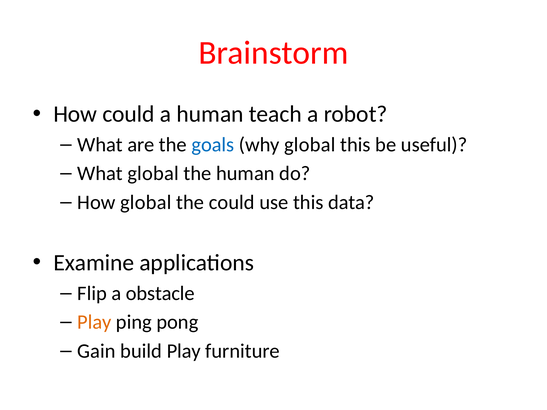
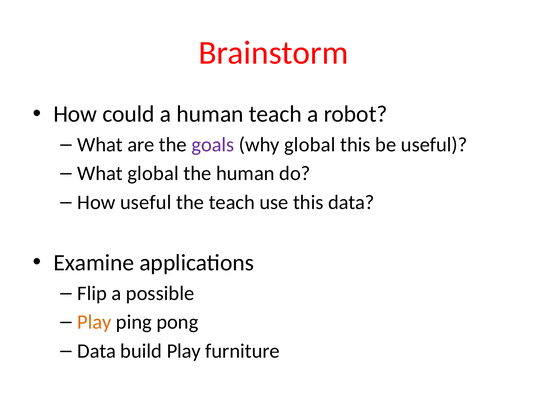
goals colour: blue -> purple
How global: global -> useful
the could: could -> teach
obstacle: obstacle -> possible
Gain at (96, 351): Gain -> Data
